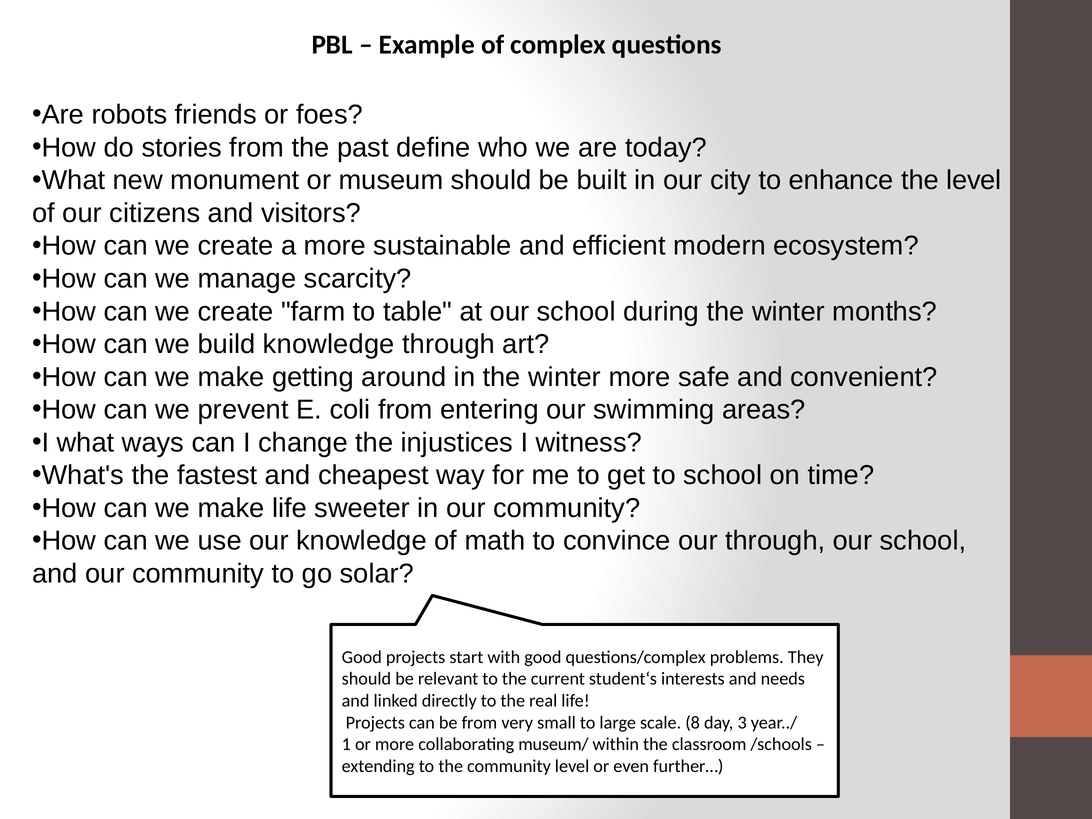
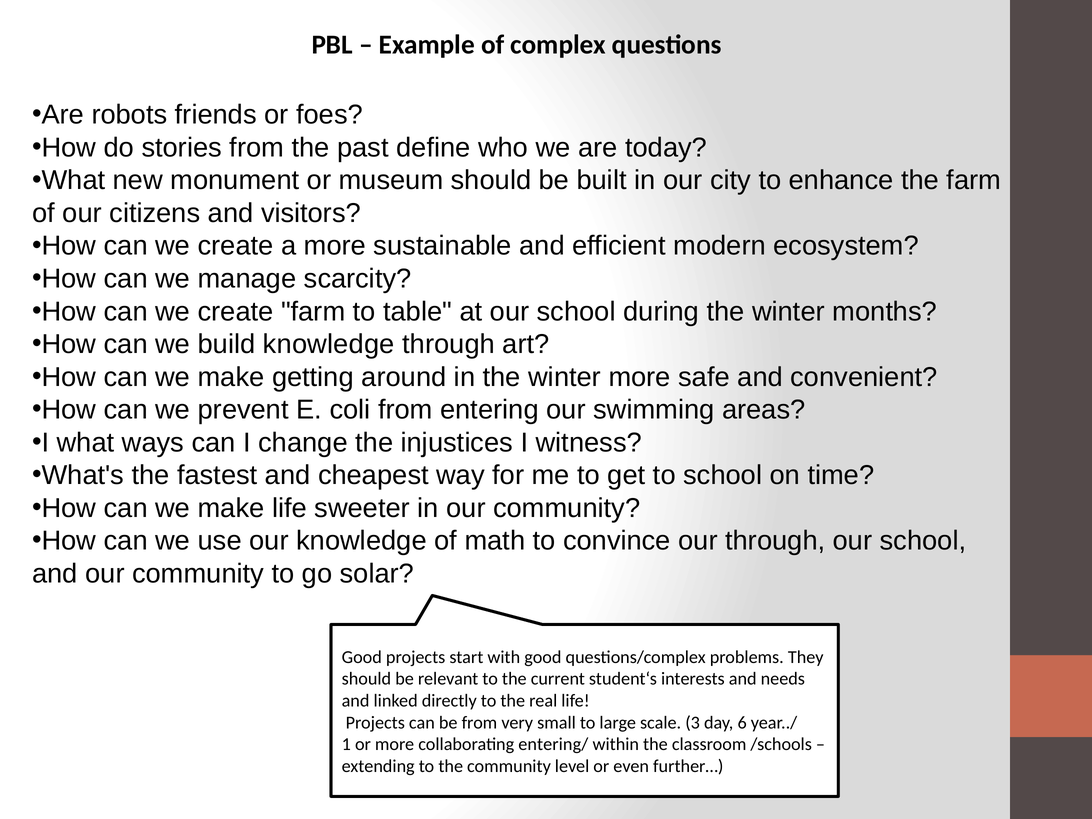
the level: level -> farm
8: 8 -> 3
3: 3 -> 6
museum/: museum/ -> entering/
